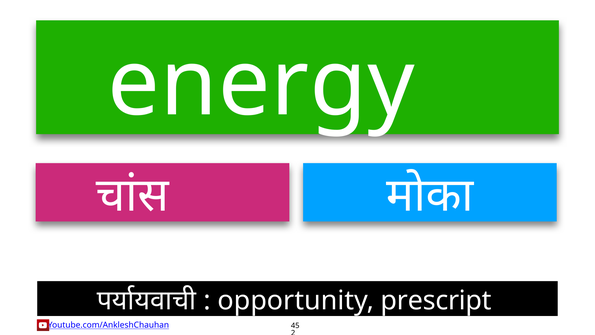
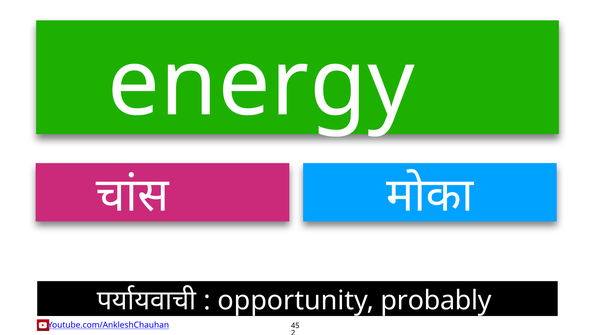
prescript: prescript -> probably
